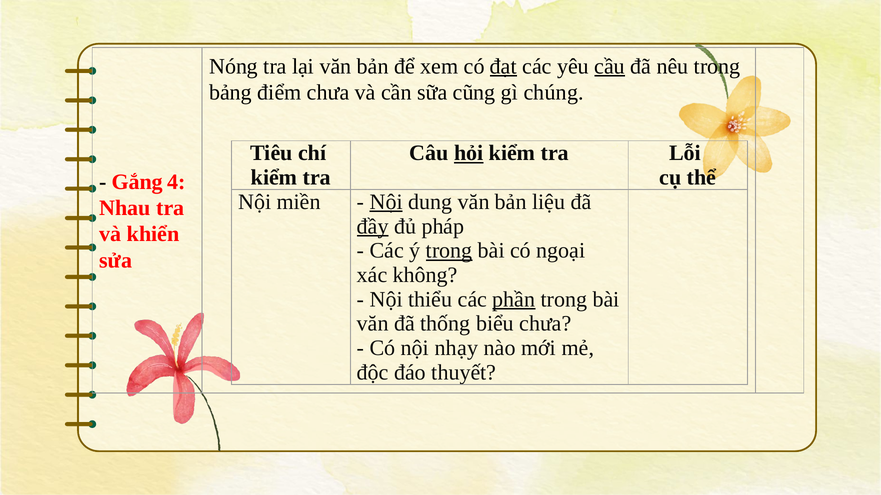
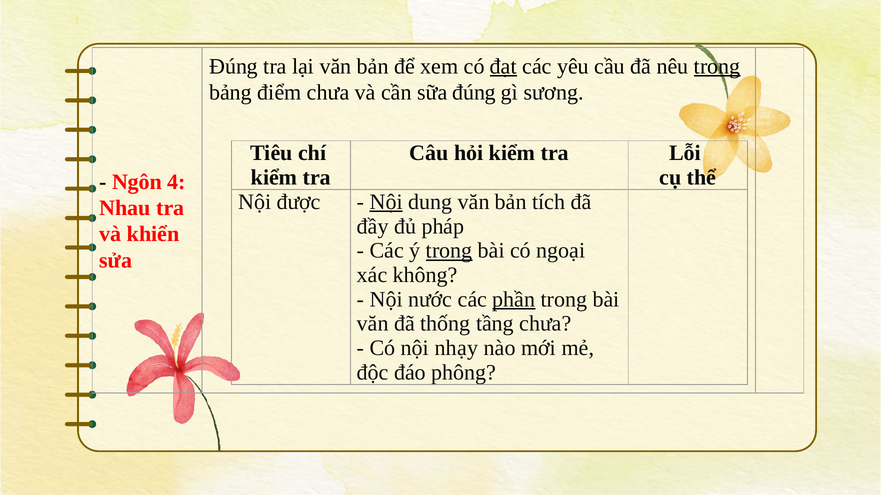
Nóng at (234, 66): Nóng -> Đúng
cầu underline: present -> none
trong at (717, 66) underline: none -> present
sữa cũng: cũng -> đúng
chúng: chúng -> sương
hỏi underline: present -> none
Gắng: Gắng -> Ngôn
miền: miền -> được
liệu: liệu -> tích
đầy underline: present -> none
thiểu: thiểu -> nước
biểu: biểu -> tầng
thuyết: thuyết -> phông
